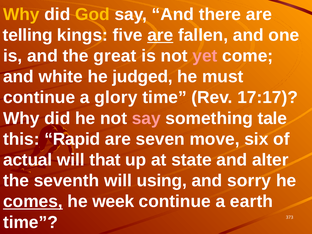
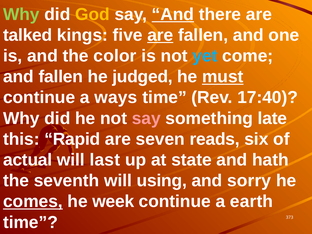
Why at (21, 14) colour: yellow -> light green
And at (173, 14) underline: none -> present
telling: telling -> talked
great: great -> color
yet colour: pink -> light blue
and white: white -> fallen
must underline: none -> present
glory: glory -> ways
17:17: 17:17 -> 17:40
tale: tale -> late
move: move -> reads
that: that -> last
alter: alter -> hath
